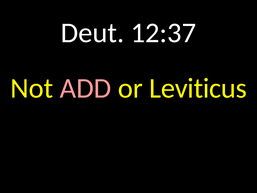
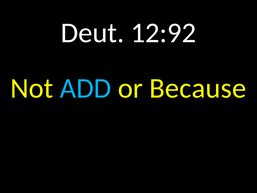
12:37: 12:37 -> 12:92
ADD colour: pink -> light blue
Leviticus: Leviticus -> Because
